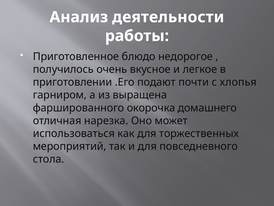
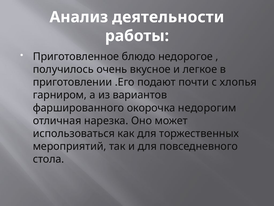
выращена: выращена -> вариантов
домашнего: домашнего -> недорогим
